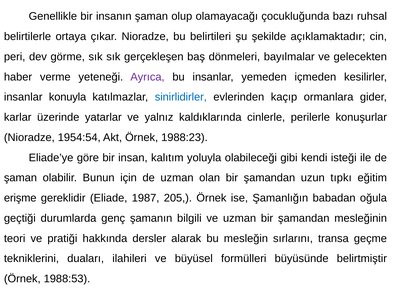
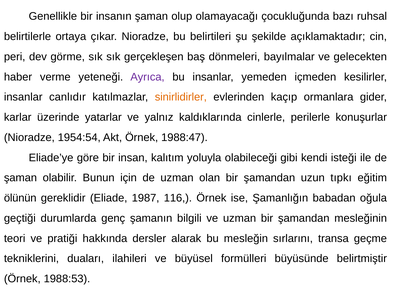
konuyla: konuyla -> canlıdır
sinirlidirler colour: blue -> orange
1988:23: 1988:23 -> 1988:47
erişme: erişme -> ölünün
205: 205 -> 116
